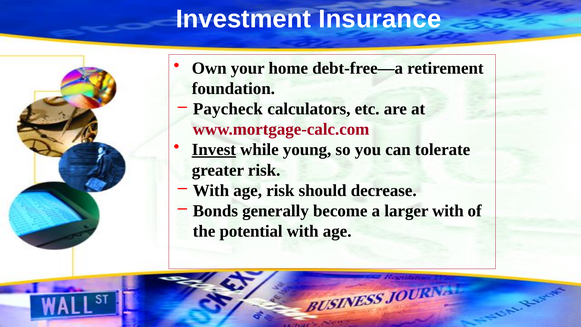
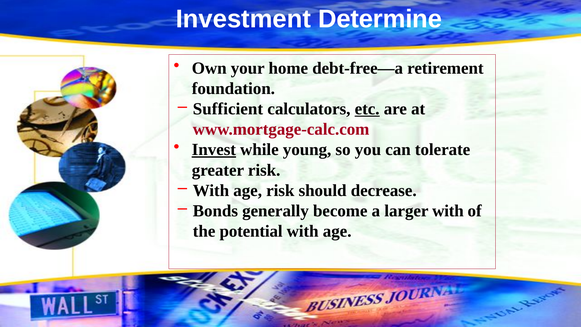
Insurance: Insurance -> Determine
Paycheck: Paycheck -> Sufficient
etc underline: none -> present
